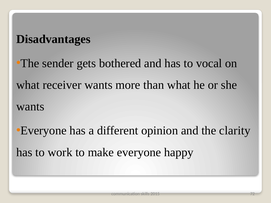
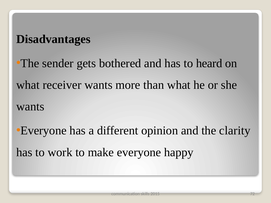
vocal: vocal -> heard
